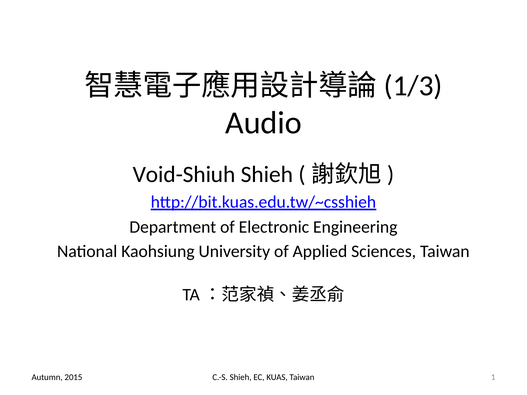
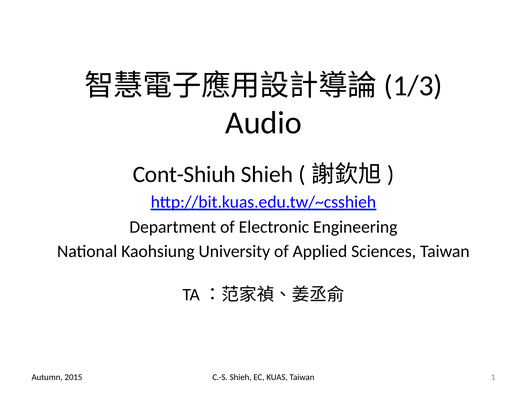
Void-Shiuh: Void-Shiuh -> Cont-Shiuh
